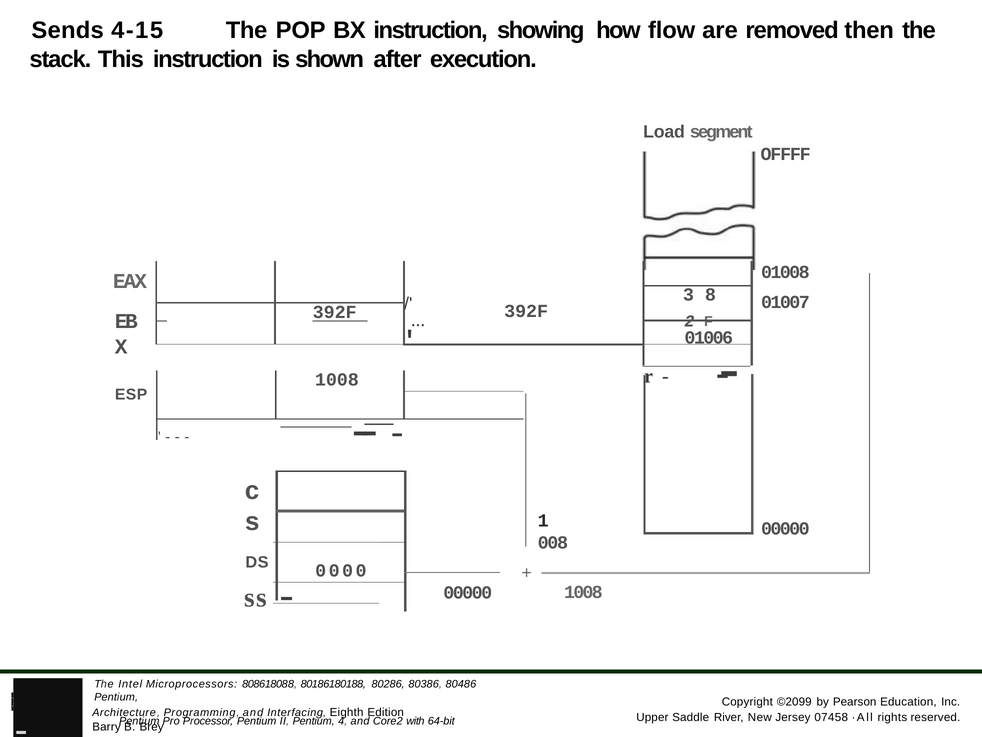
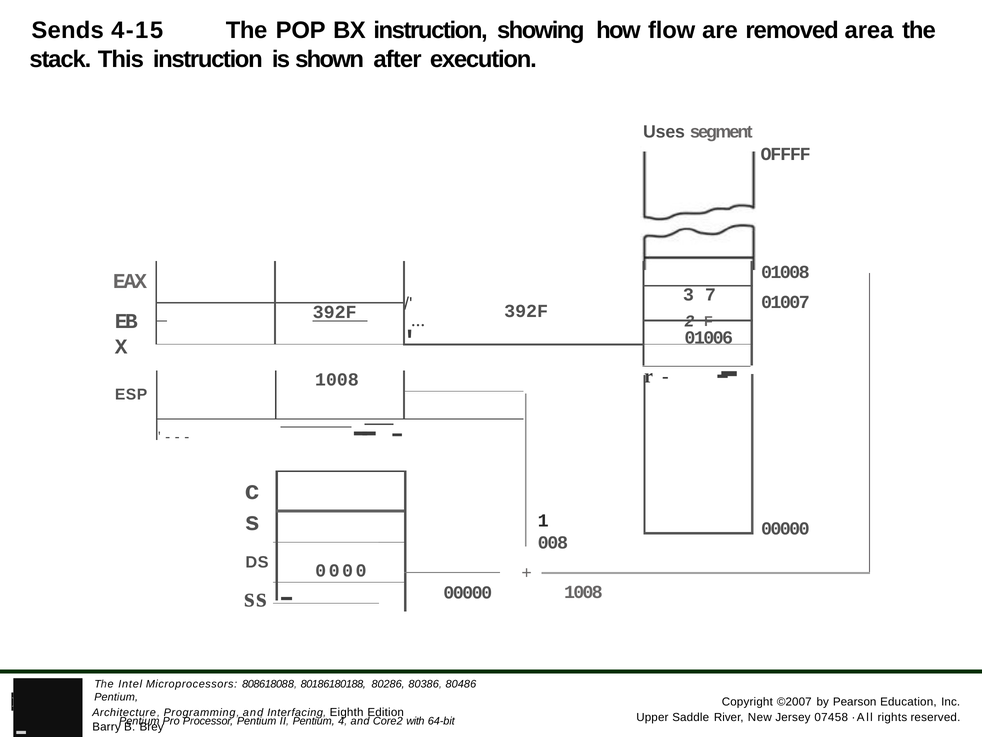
then: then -> area
Load: Load -> Uses
8: 8 -> 7
©2099: ©2099 -> ©2007
